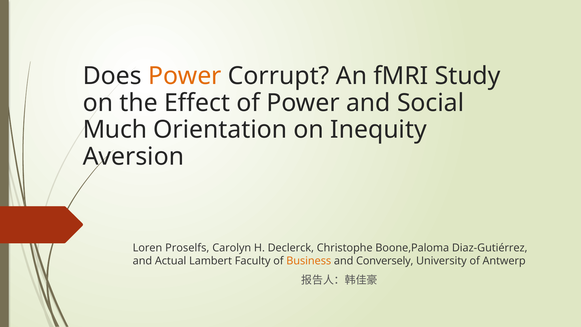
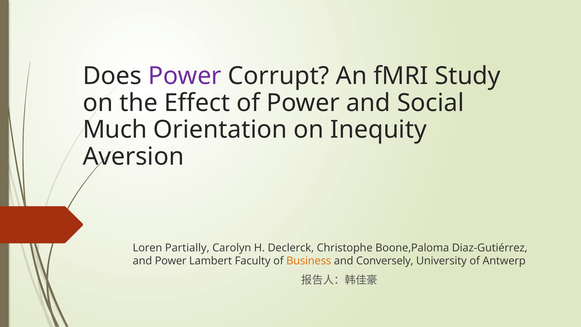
Power at (185, 76) colour: orange -> purple
Proselfs: Proselfs -> Partially
and Actual: Actual -> Power
